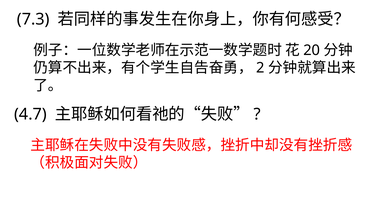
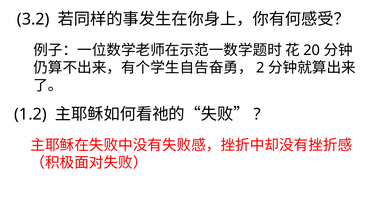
7.3: 7.3 -> 3.2
4.7: 4.7 -> 1.2
